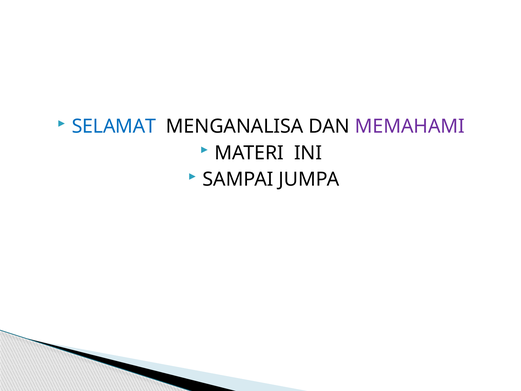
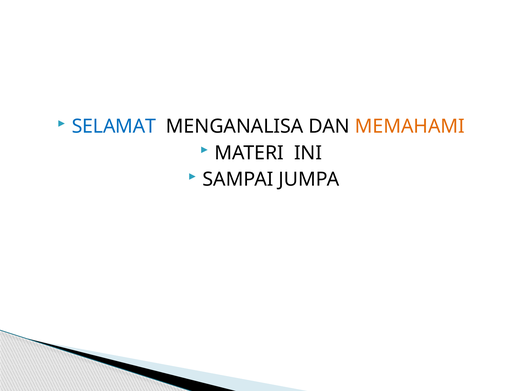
MEMAHAMI colour: purple -> orange
